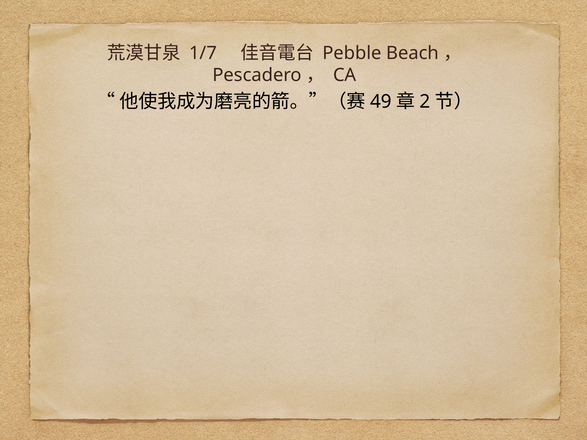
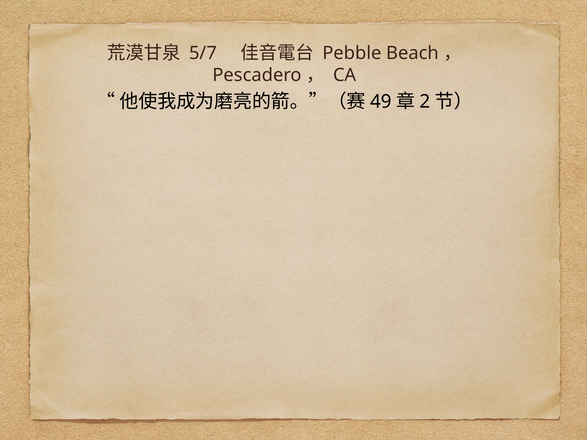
1/7: 1/7 -> 5/7
